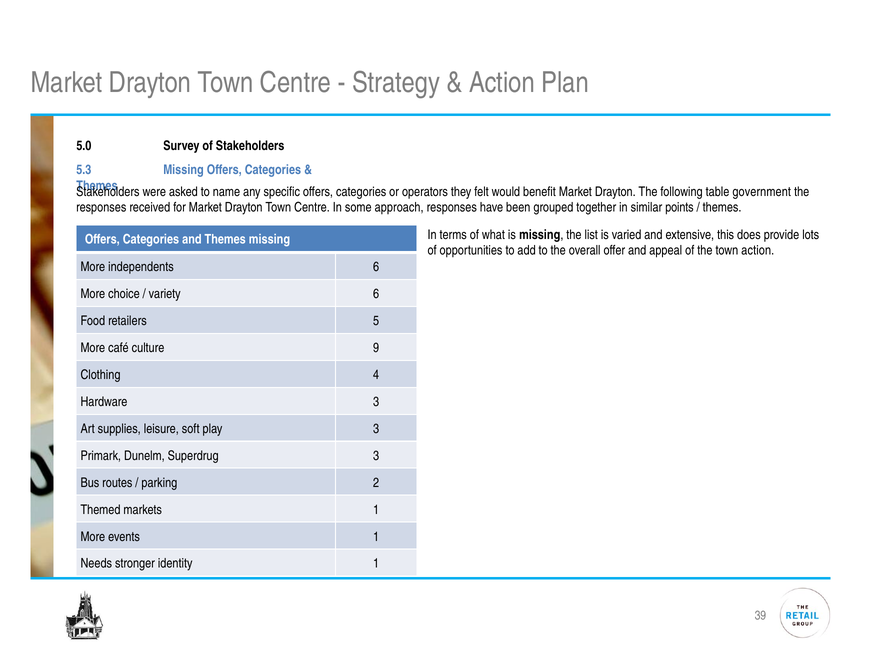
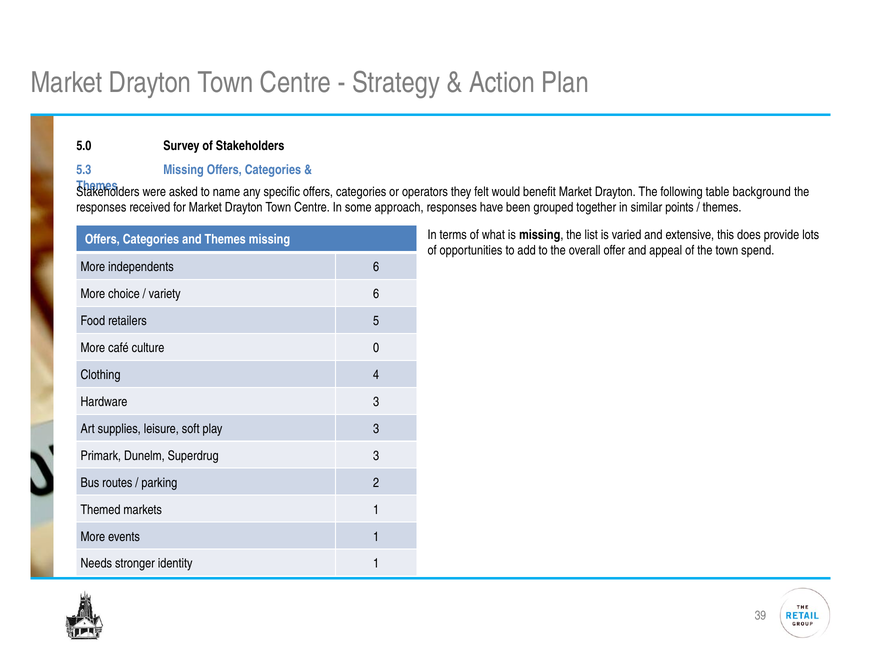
government: government -> background
town action: action -> spend
9: 9 -> 0
